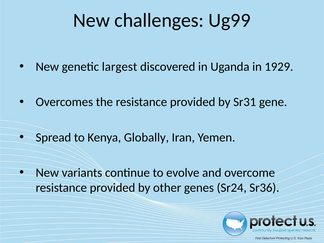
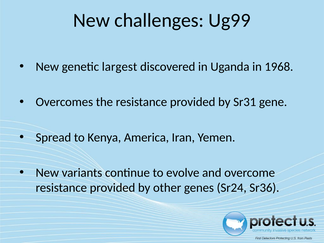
1929: 1929 -> 1968
Globally: Globally -> America
